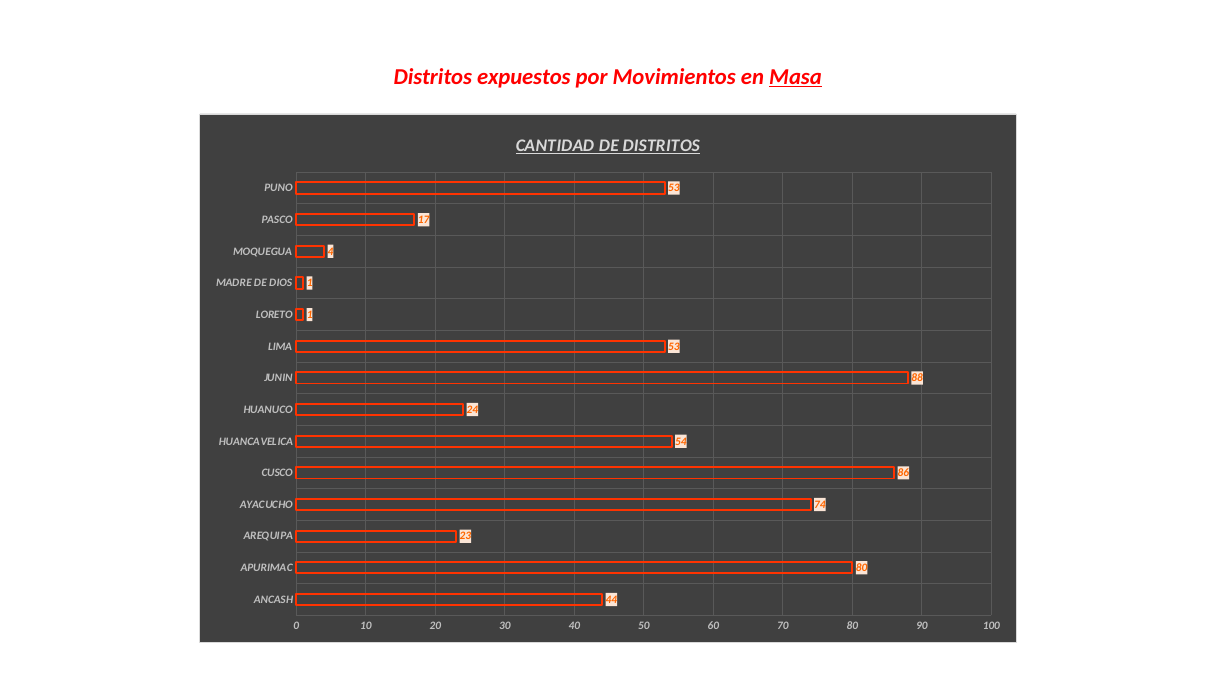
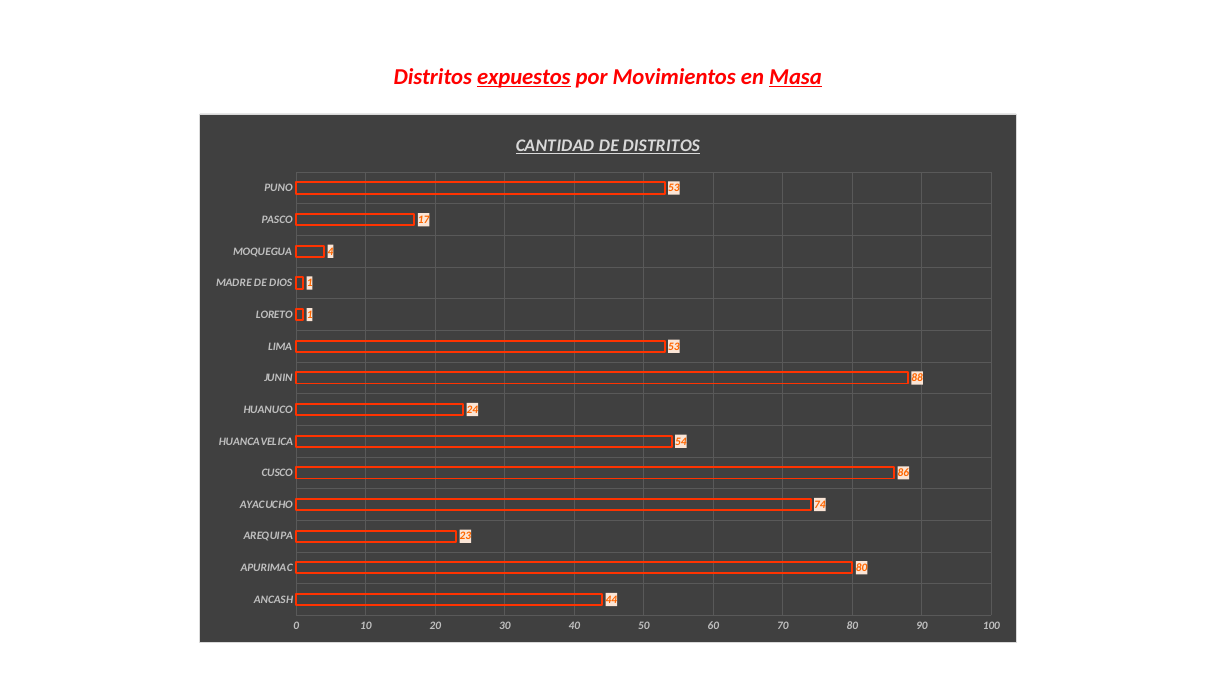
expuestos underline: none -> present
